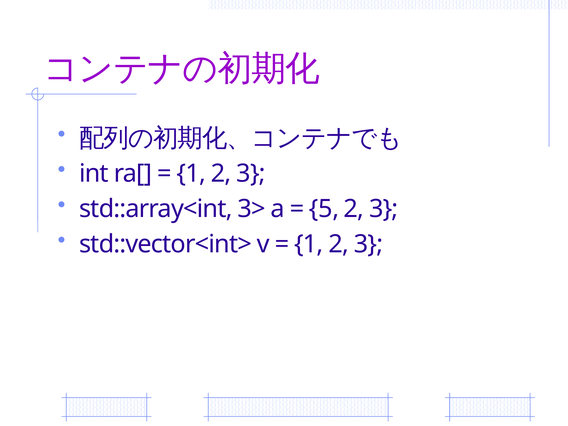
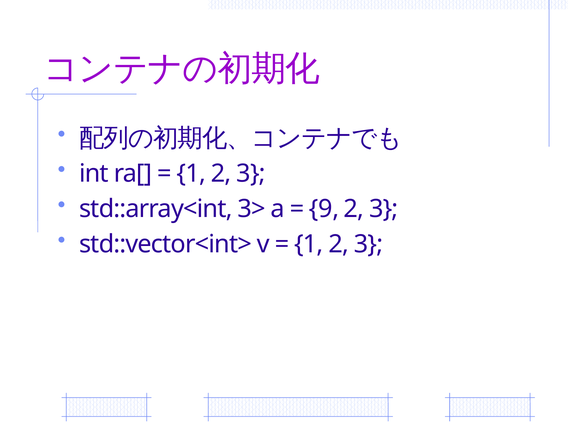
5: 5 -> 9
